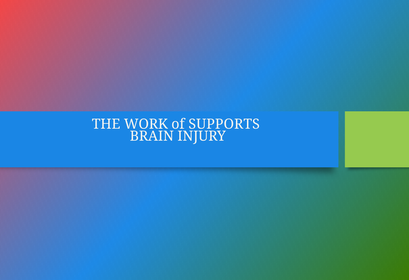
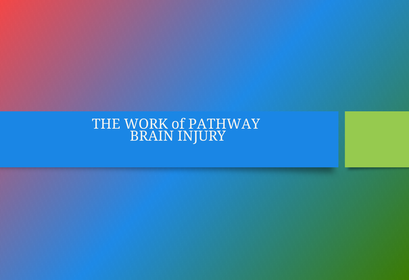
SUPPORTS: SUPPORTS -> PATHWAY
